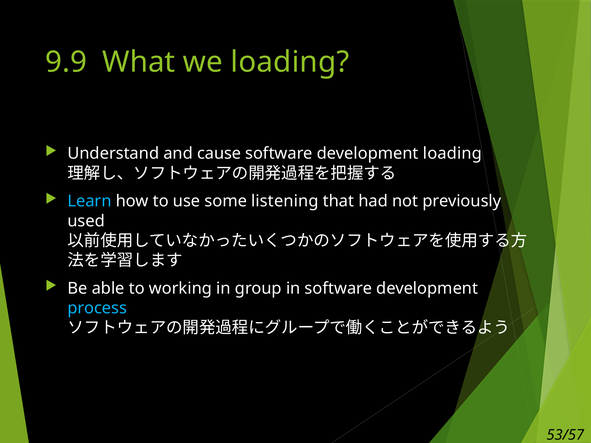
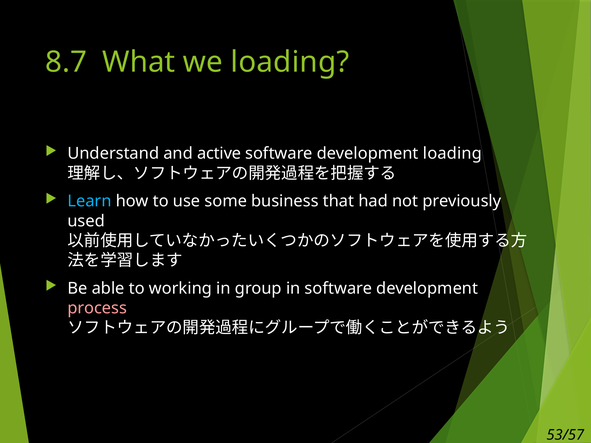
9.9: 9.9 -> 8.7
cause: cause -> active
listening: listening -> business
process colour: light blue -> pink
